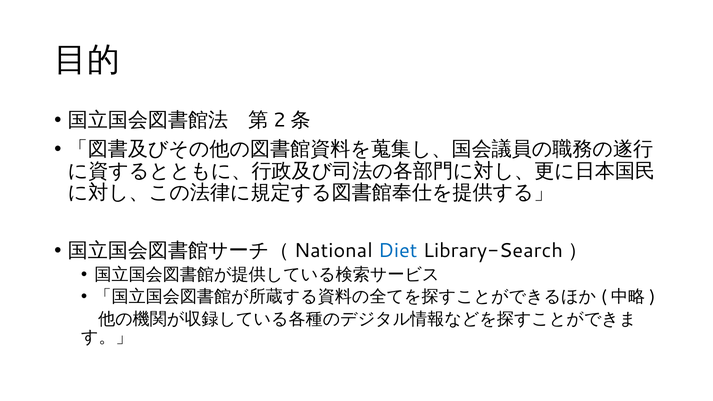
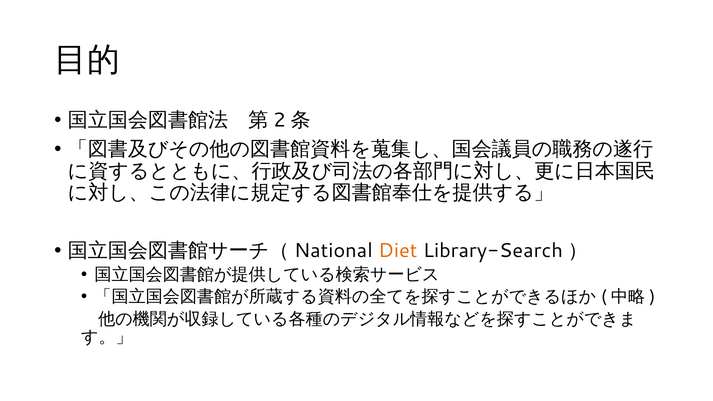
Diet colour: blue -> orange
